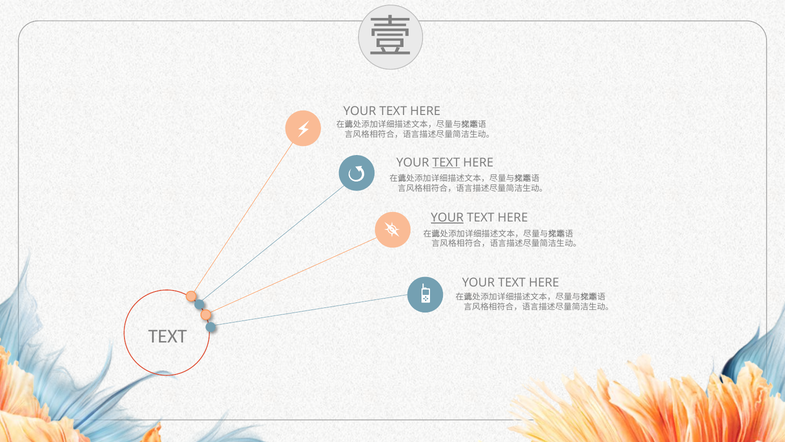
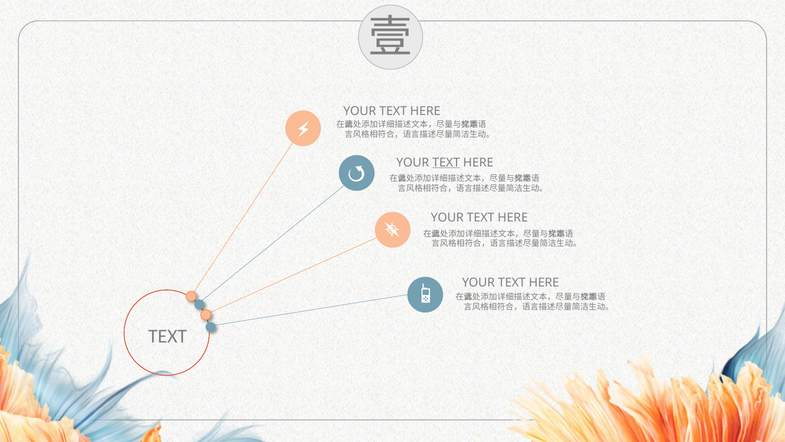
YOUR at (447, 217) underline: present -> none
